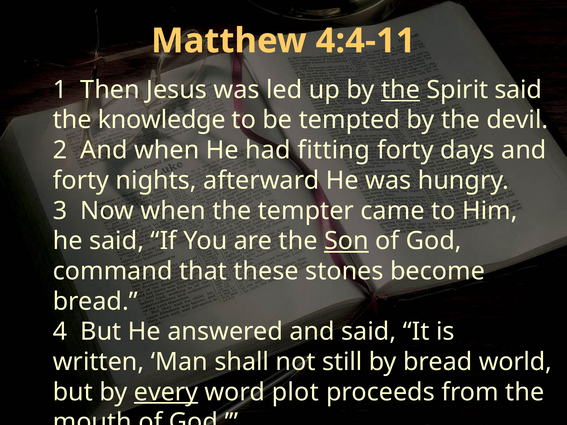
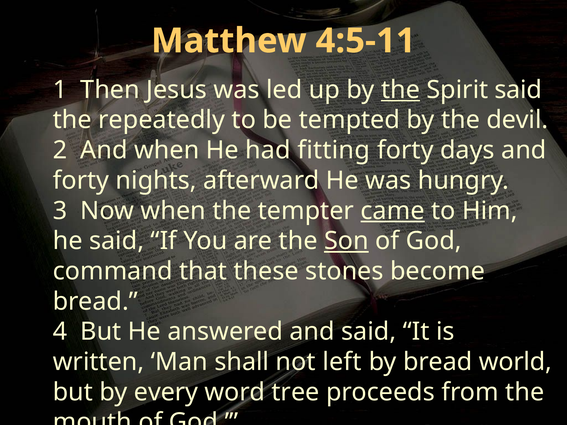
4:4-11: 4:4-11 -> 4:5-11
knowledge: knowledge -> repeatedly
came at (393, 211) underline: none -> present
not still: still -> left
every underline: present -> none
plot: plot -> tree
